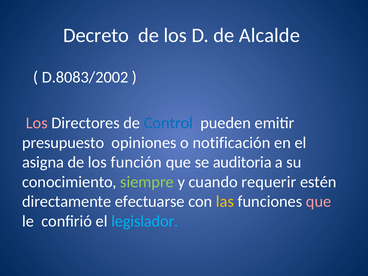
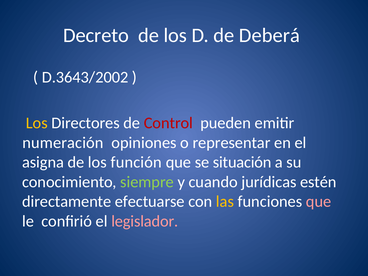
Alcalde: Alcalde -> Deberá
D.8083/2002: D.8083/2002 -> D.3643/2002
Los at (37, 123) colour: pink -> yellow
Control colour: blue -> red
presupuesto: presupuesto -> numeración
notificación: notificación -> representar
auditoria: auditoria -> situación
requerir: requerir -> jurídicas
legislador colour: light blue -> pink
